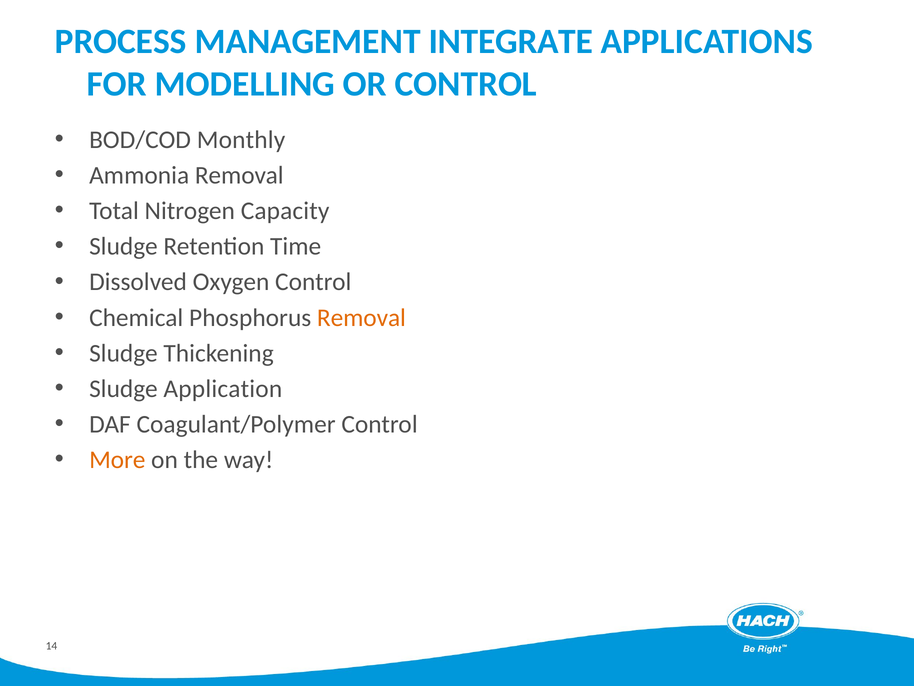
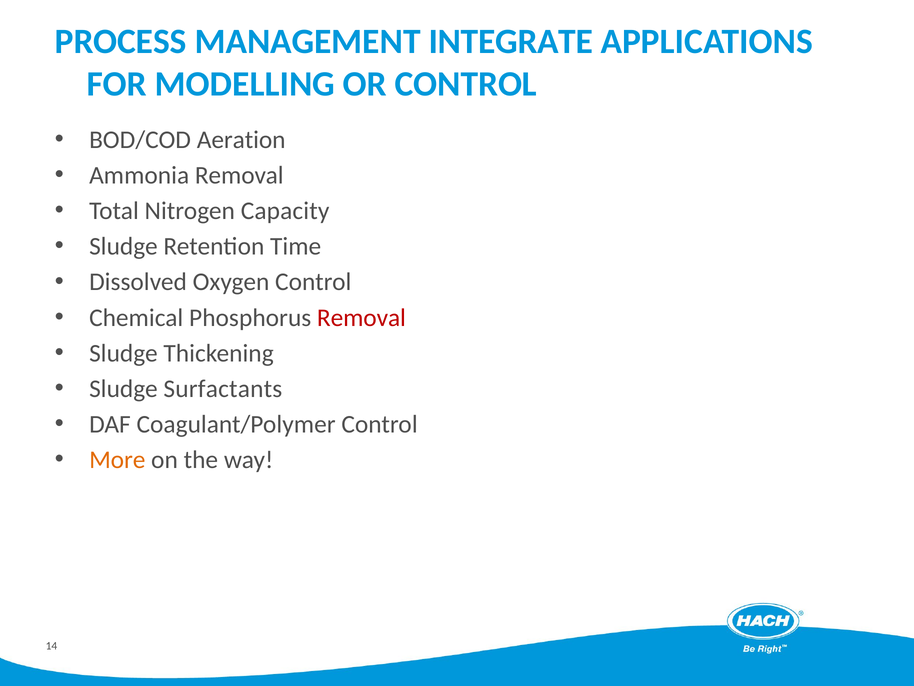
Monthly: Monthly -> Aeration
Removal at (361, 317) colour: orange -> red
Application: Application -> Surfactants
